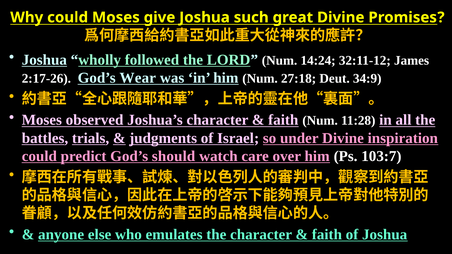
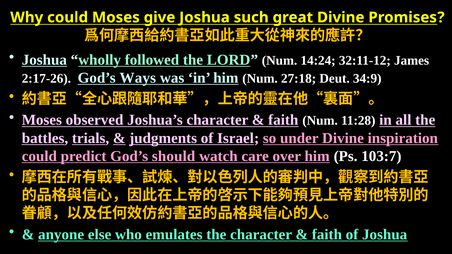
Wear: Wear -> Ways
